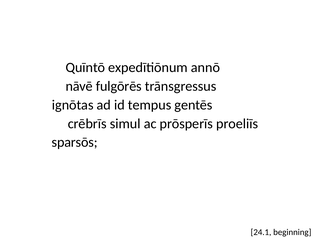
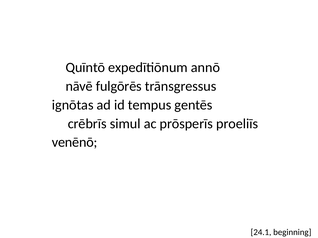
sparsōs: sparsōs -> venēnō
